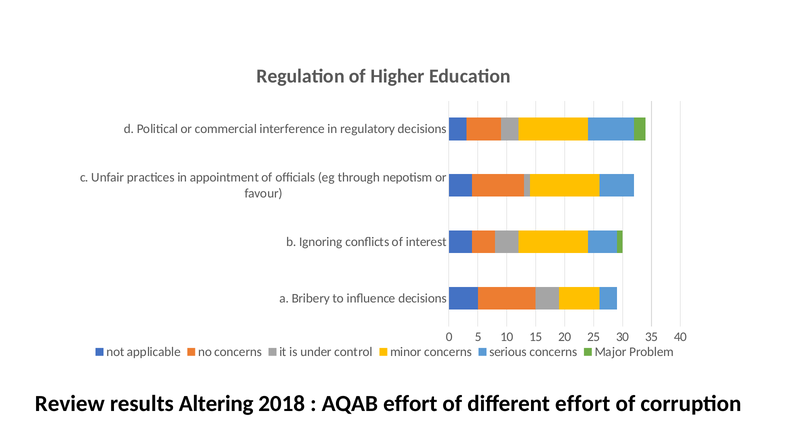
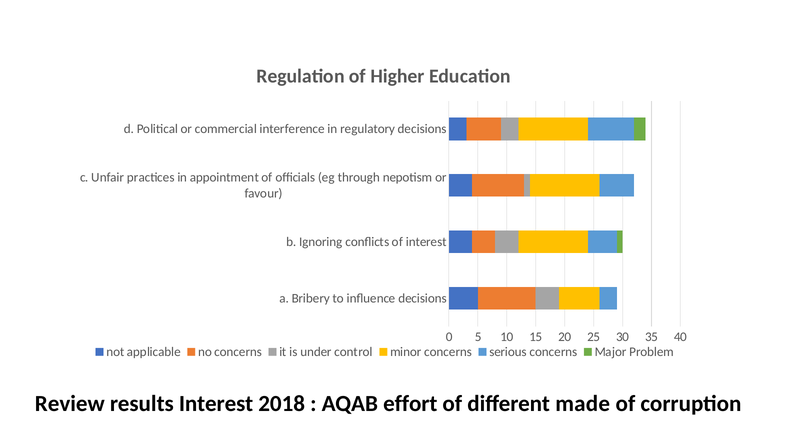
results Altering: Altering -> Interest
different effort: effort -> made
